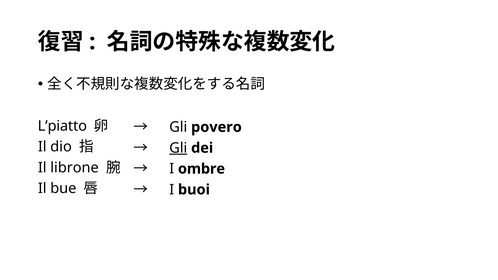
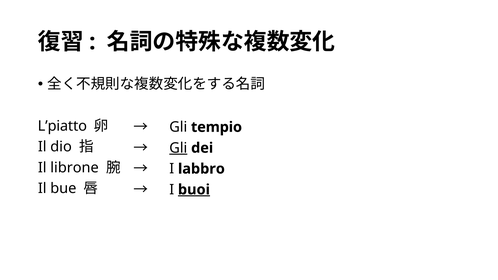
povero: povero -> tempio
ombre: ombre -> labbro
buoi underline: none -> present
